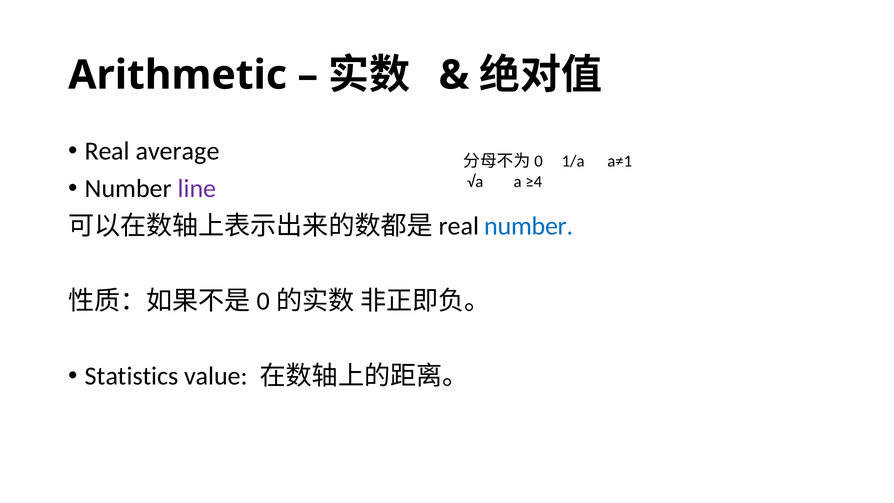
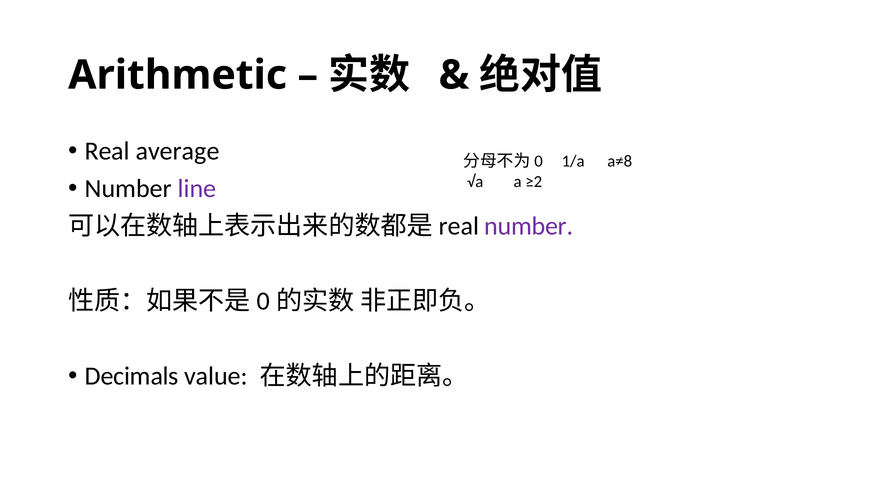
a≠1: a≠1 -> a≠8
≥4: ≥4 -> ≥2
number at (529, 226) colour: blue -> purple
Statistics: Statistics -> Decimals
